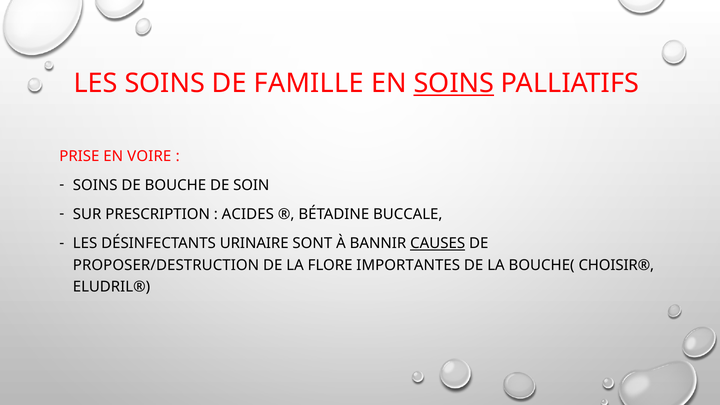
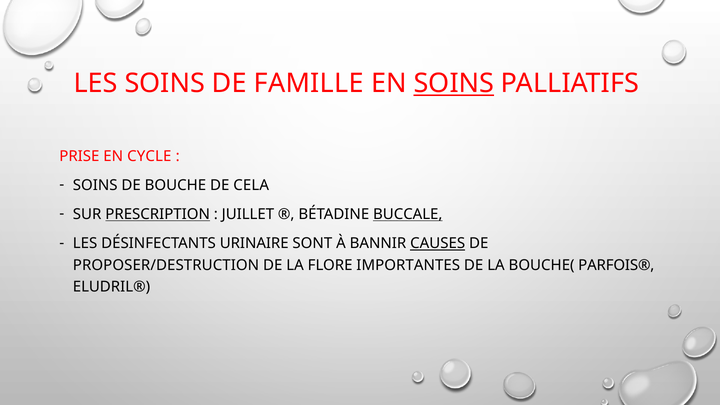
VOIRE: VOIRE -> CYCLE
SOIN: SOIN -> CELA
PRESCRIPTION underline: none -> present
ACIDES: ACIDES -> JUILLET
BUCCALE underline: none -> present
CHOISIR®: CHOISIR® -> PARFOIS®
